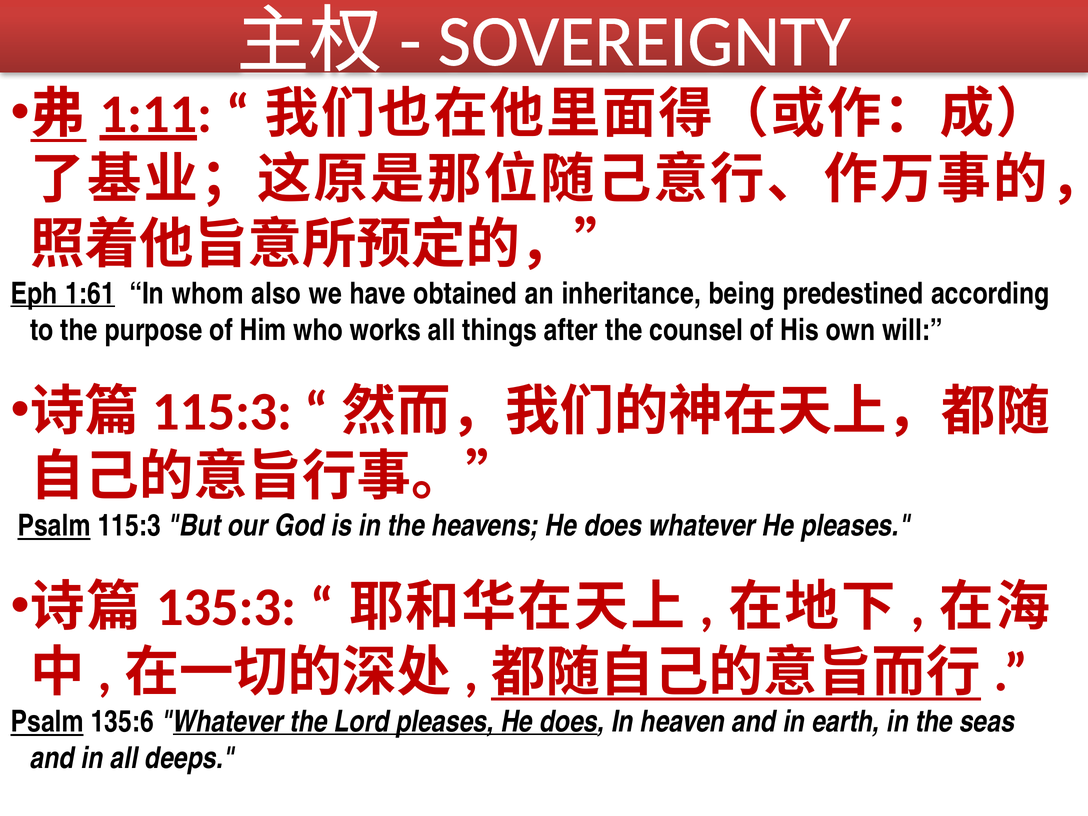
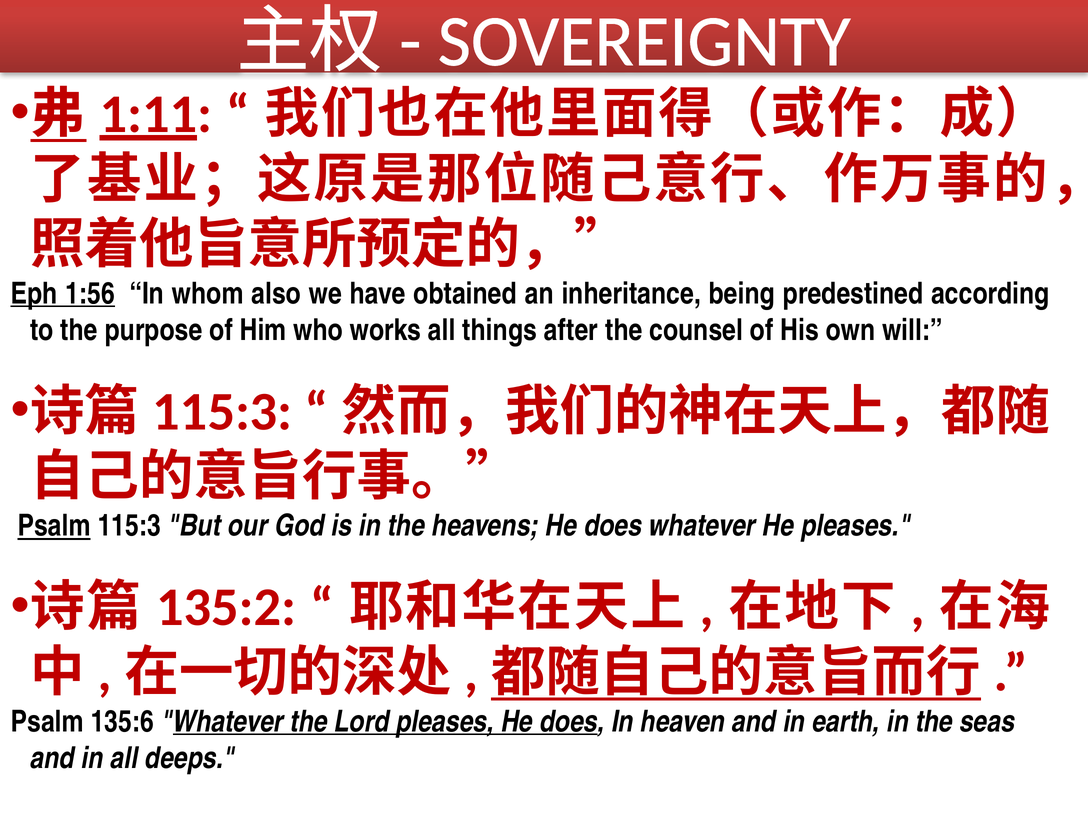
1:61: 1:61 -> 1:56
135:3: 135:3 -> 135:2
Psalm at (47, 722) underline: present -> none
